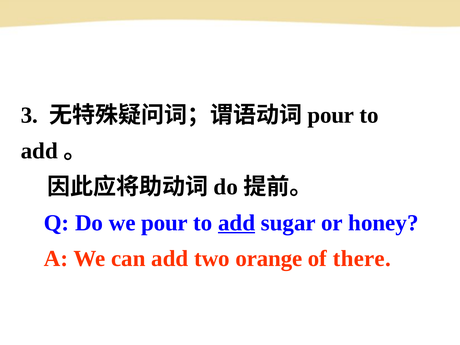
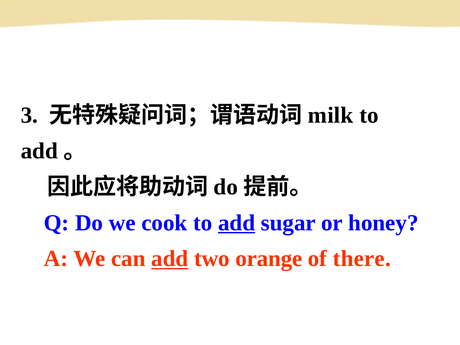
pour at (331, 115): pour -> milk
we pour: pour -> cook
add at (170, 259) underline: none -> present
